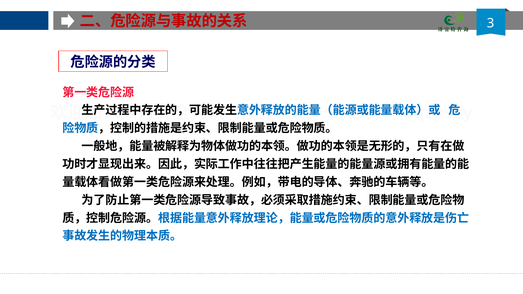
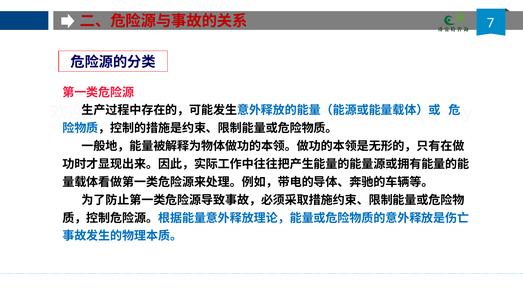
3: 3 -> 7
